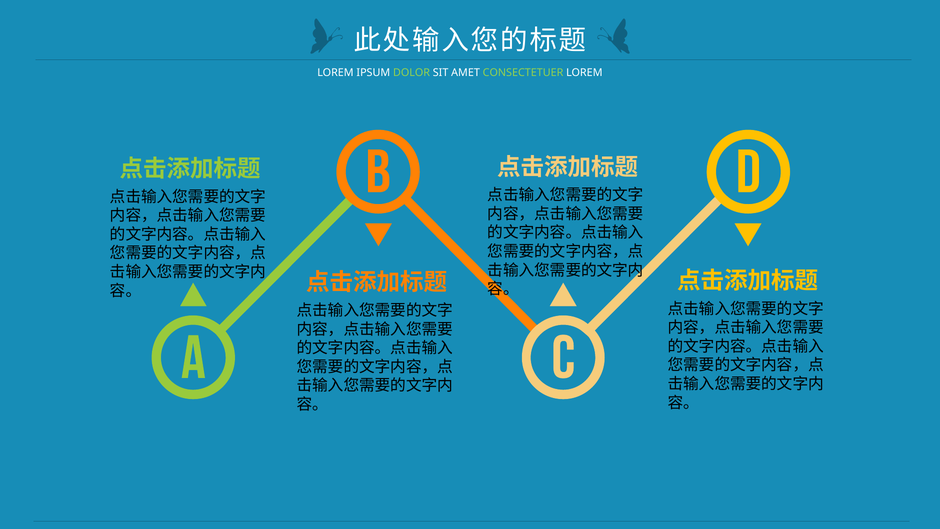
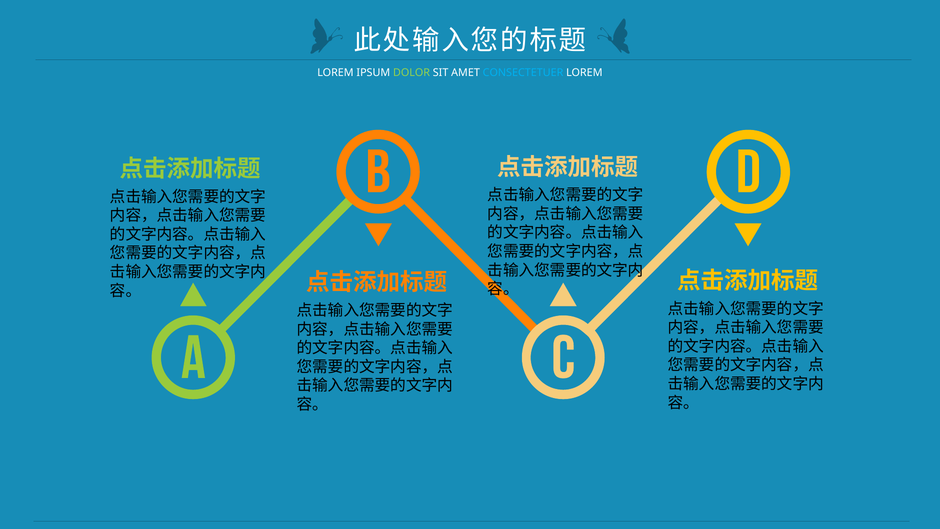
CONSECTETUER colour: light green -> light blue
